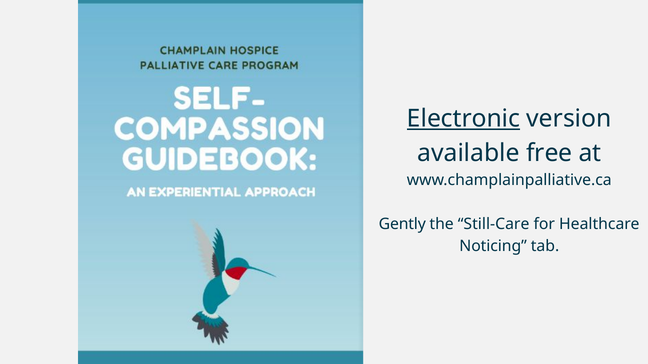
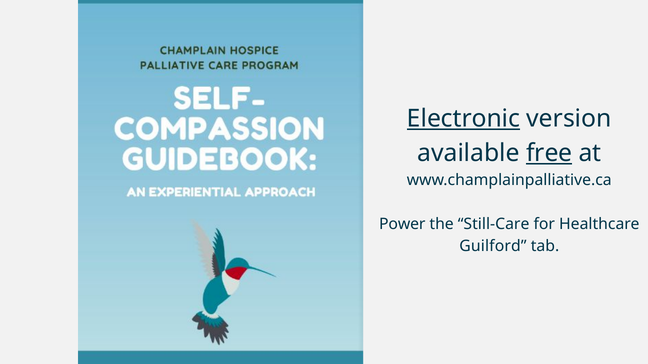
free underline: none -> present
Gently: Gently -> Power
Noticing: Noticing -> Guilford
